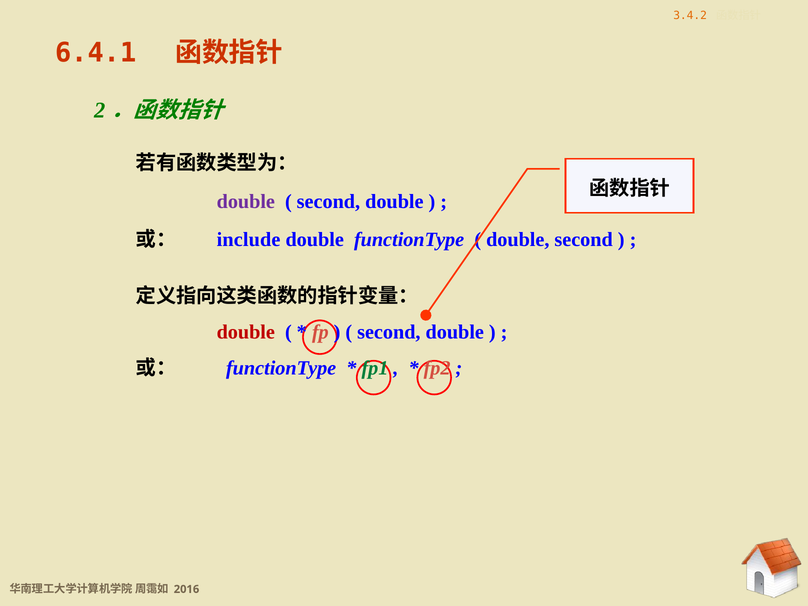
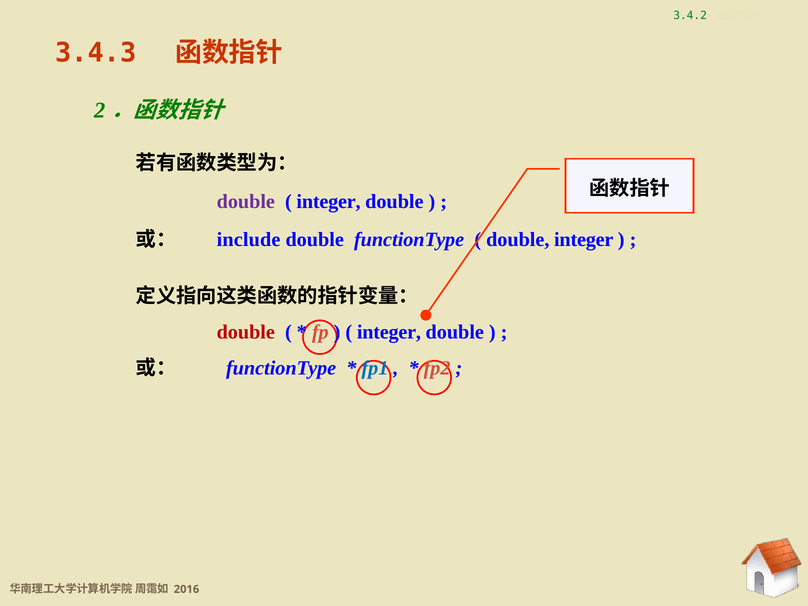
3.4.2 colour: orange -> green
6.4.1: 6.4.1 -> 3.4.3
second at (328, 202): second -> integer
double second: second -> integer
second at (389, 332): second -> integer
fp1 colour: green -> blue
